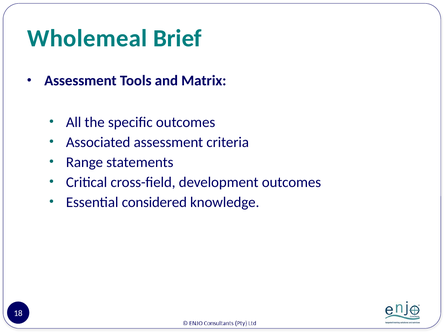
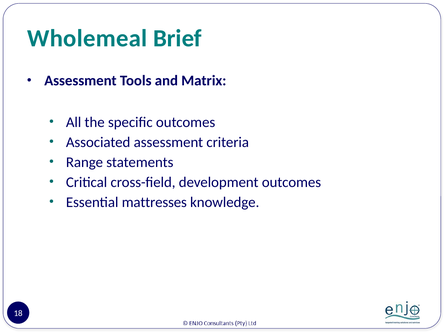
considered: considered -> mattresses
